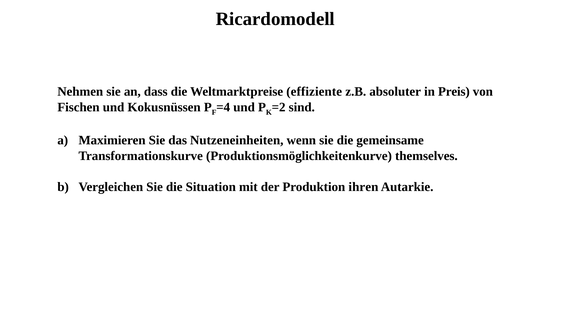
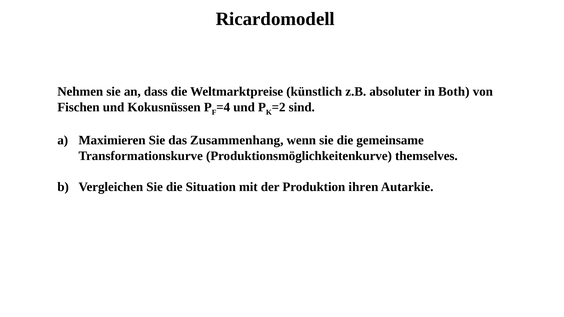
effiziente: effiziente -> künstlich
Preis: Preis -> Both
Nutzeneinheiten: Nutzeneinheiten -> Zusammenhang
